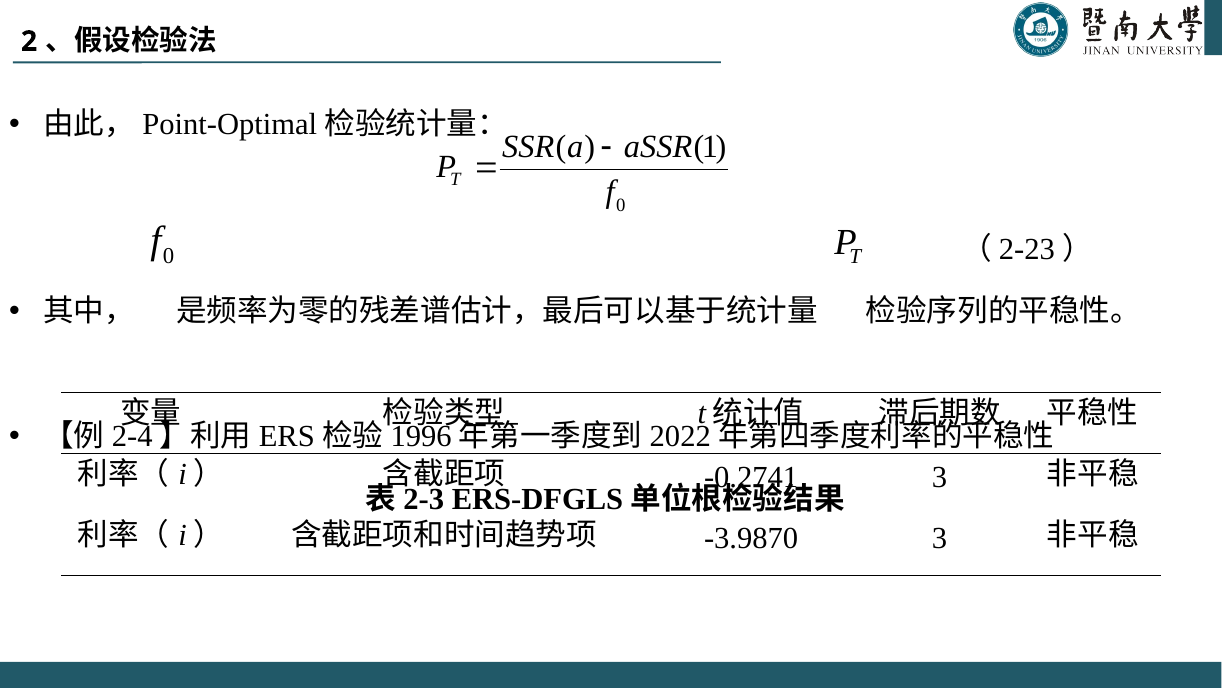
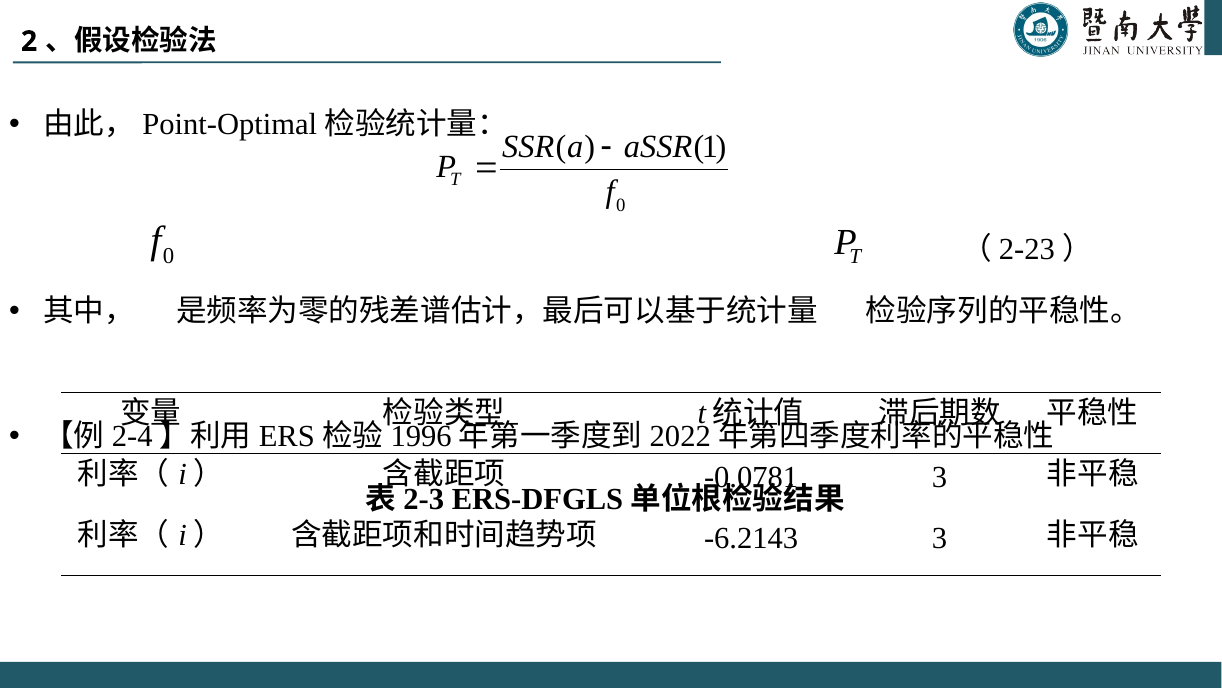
-0.2741: -0.2741 -> -0.0781
-3.9870: -3.9870 -> -6.2143
